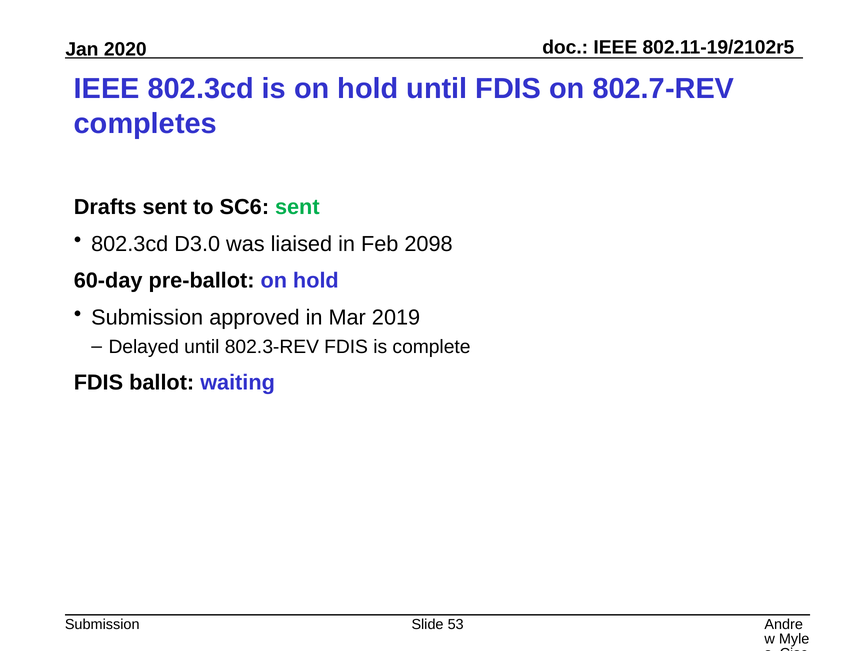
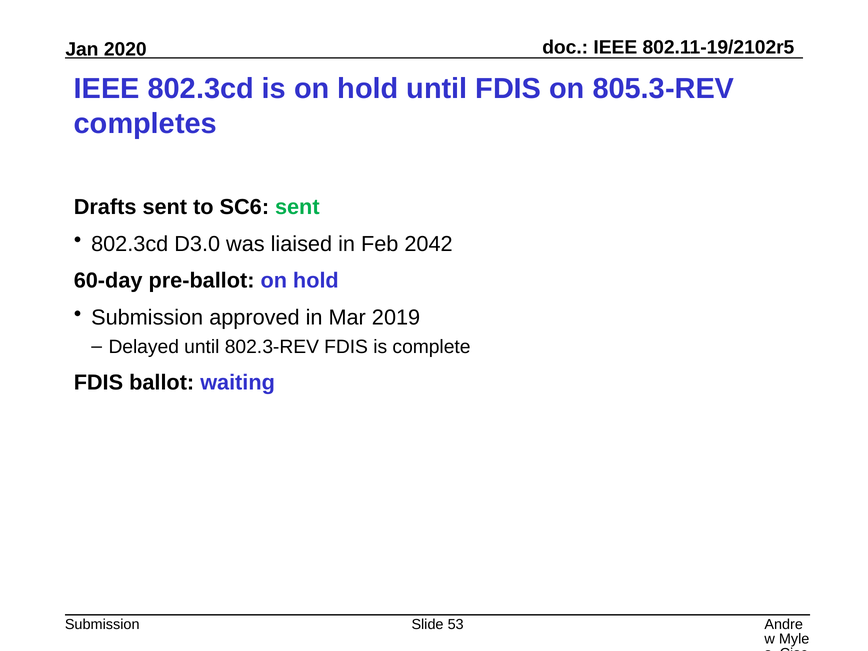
802.7-REV: 802.7-REV -> 805.3-REV
2098: 2098 -> 2042
